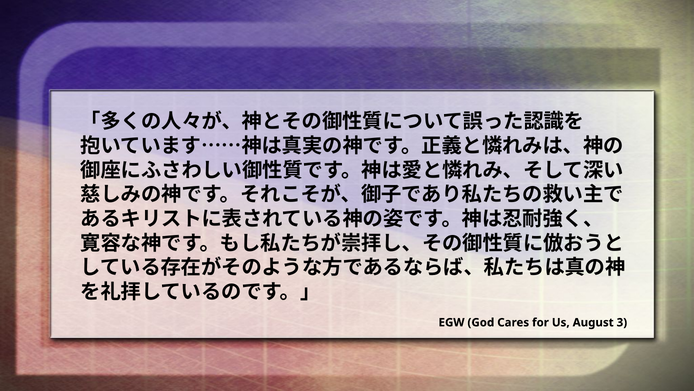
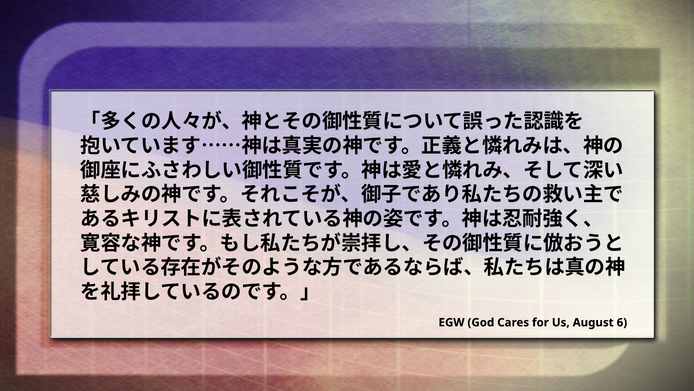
3: 3 -> 6
